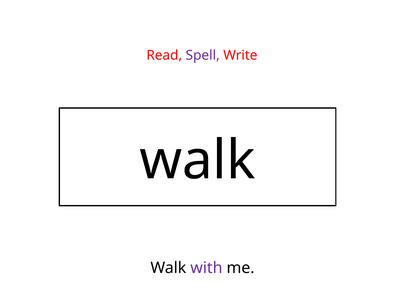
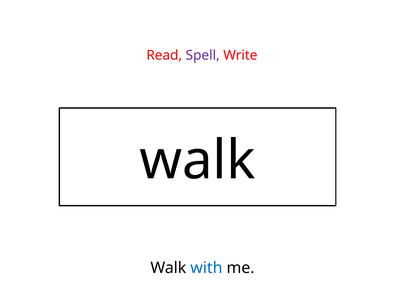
with colour: purple -> blue
